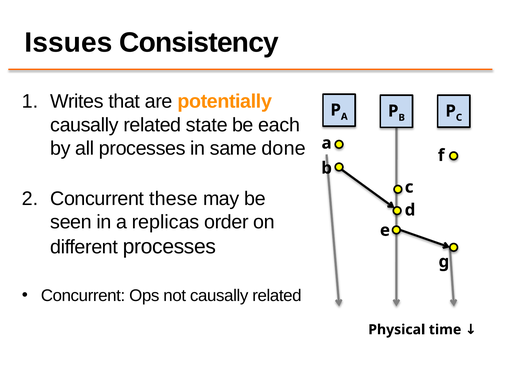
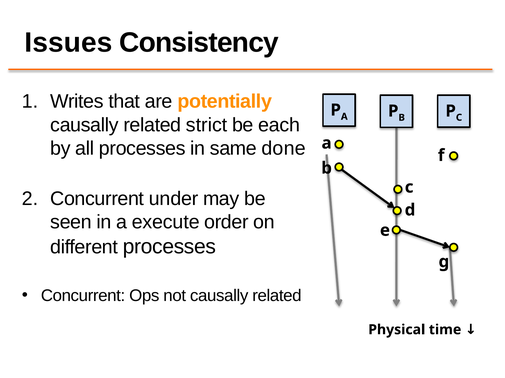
state: state -> strict
these: these -> under
replicas: replicas -> execute
